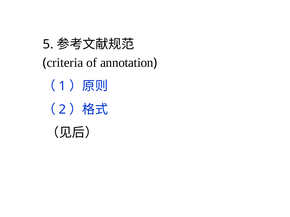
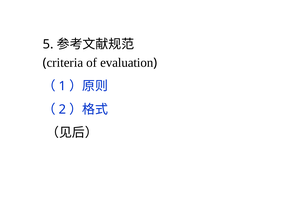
annotation: annotation -> evaluation
